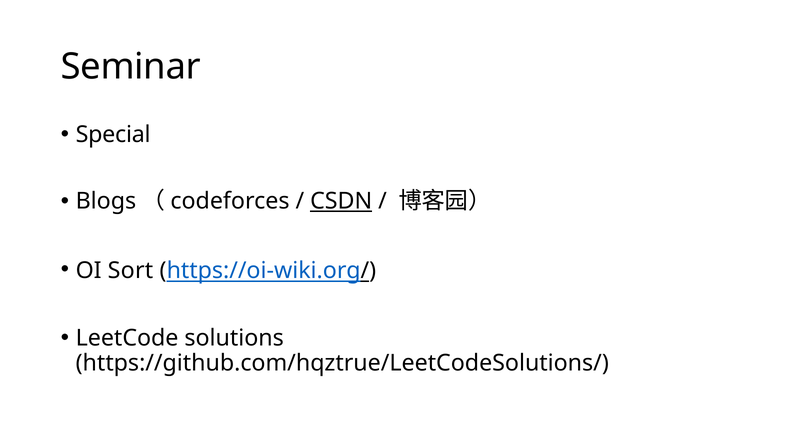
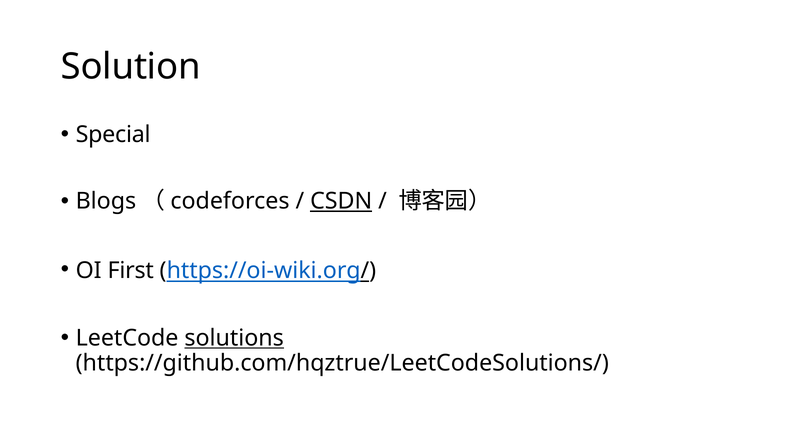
Seminar: Seminar -> Solution
Sort: Sort -> First
solutions underline: none -> present
